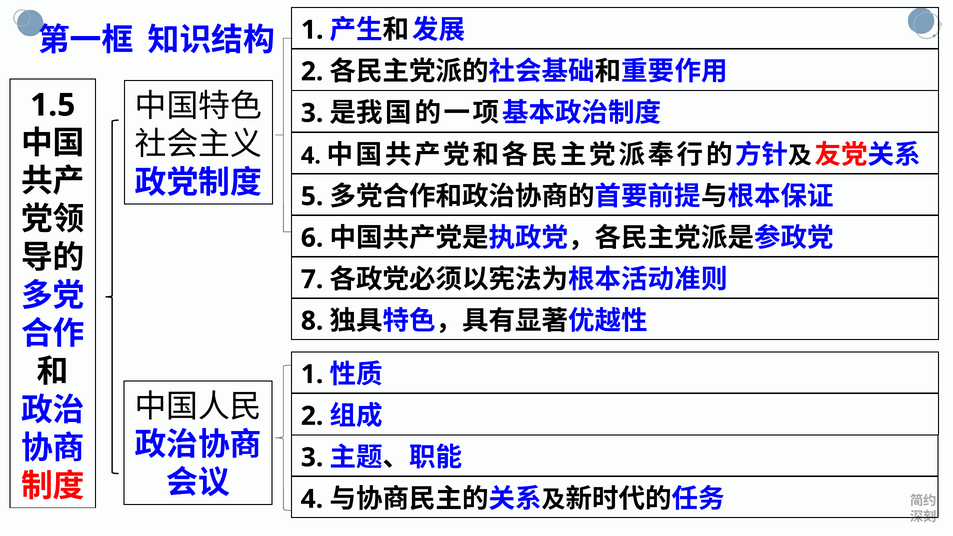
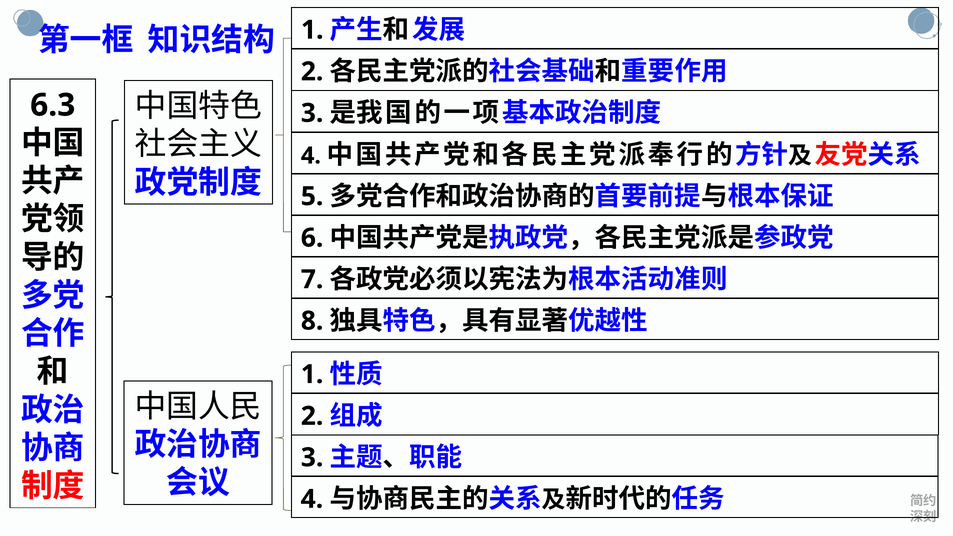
1.5: 1.5 -> 6.3
